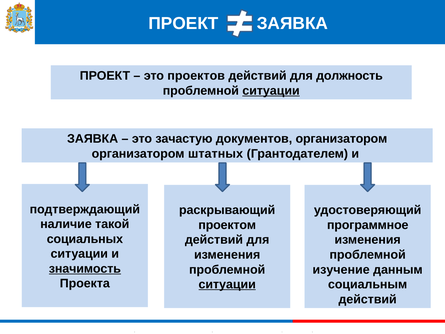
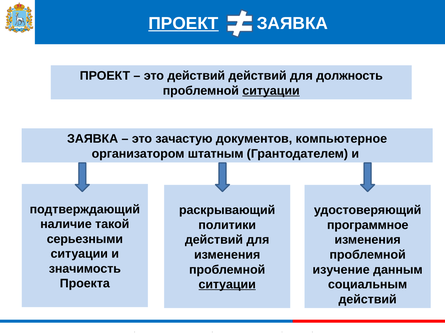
ПРОЕКТ at (183, 23) underline: none -> present
это проектов: проектов -> действий
документов организатором: организатором -> компьютерное
штатных: штатных -> штатным
проектом: проектом -> политики
социальных: социальных -> серьезными
значимость underline: present -> none
